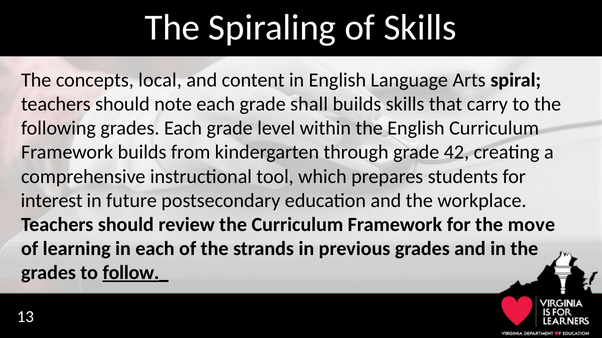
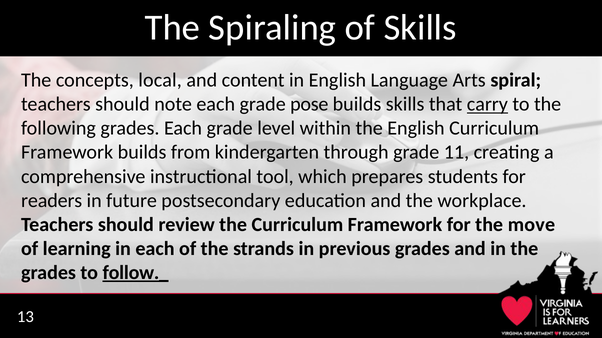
shall: shall -> pose
carry underline: none -> present
42: 42 -> 11
interest: interest -> readers
